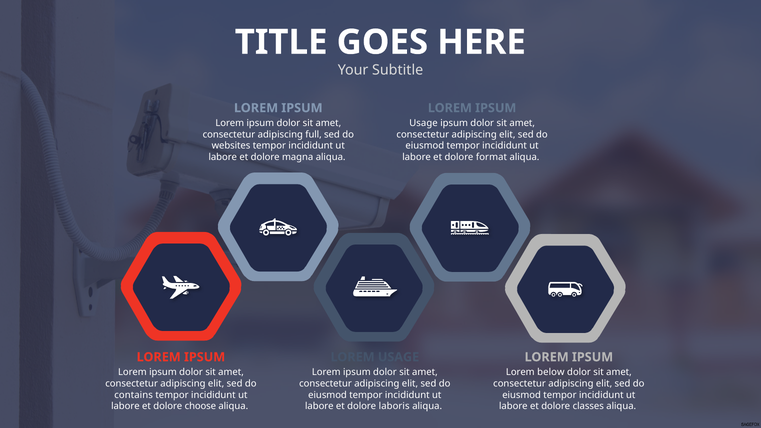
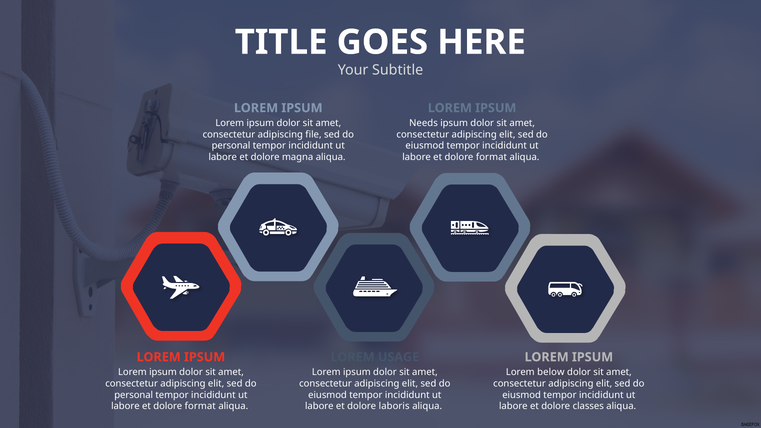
Usage at (423, 123): Usage -> Needs
full: full -> file
websites at (231, 146): websites -> personal
contains at (134, 395): contains -> personal
choose at (200, 406): choose -> format
